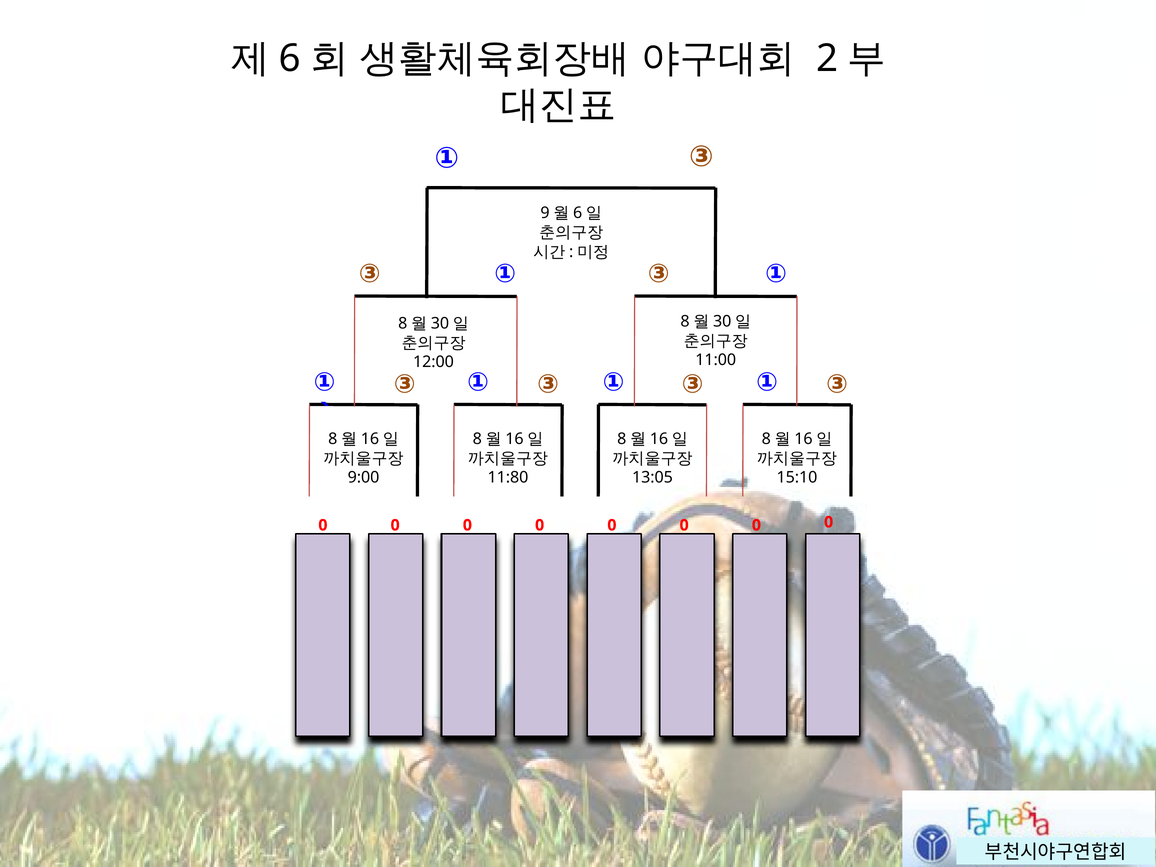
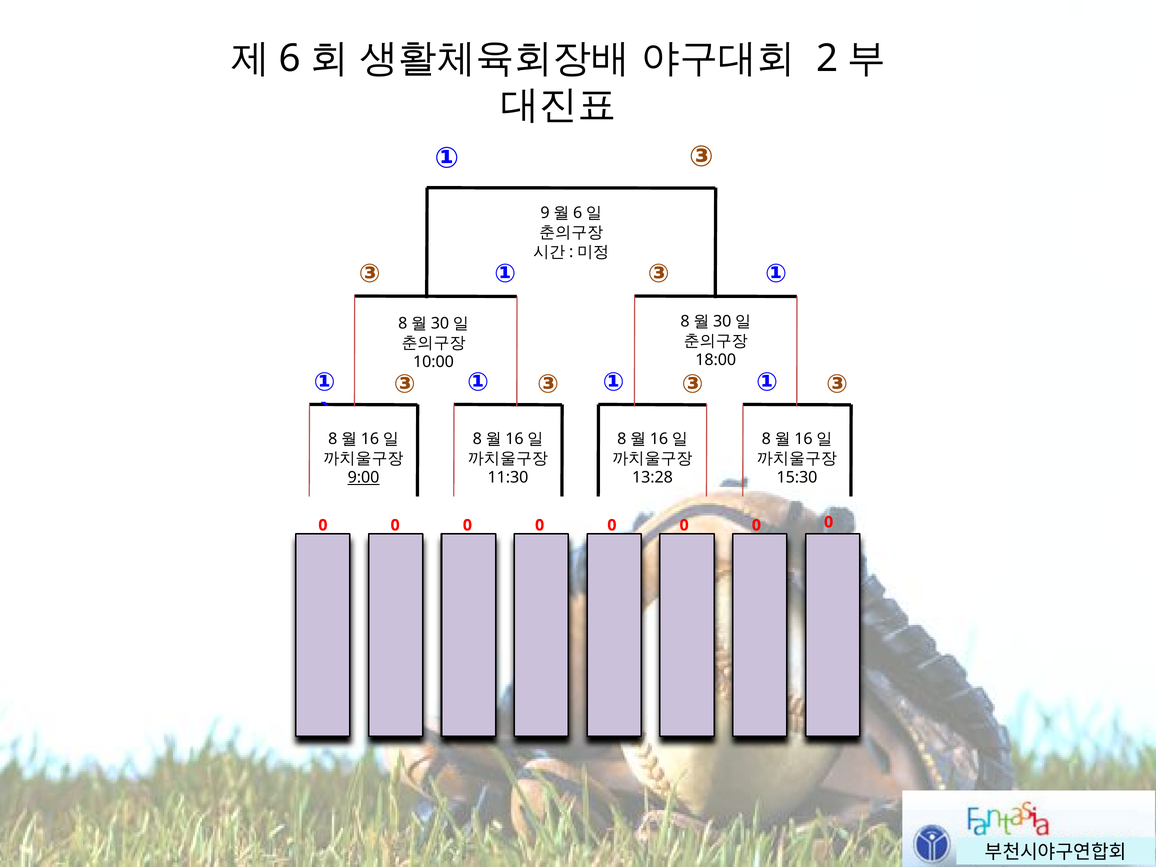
11:00: 11:00 -> 18:00
12:00: 12:00 -> 10:00
9:00 underline: none -> present
11:80: 11:80 -> 11:30
13:05: 13:05 -> 13:28
15:10: 15:10 -> 15:30
